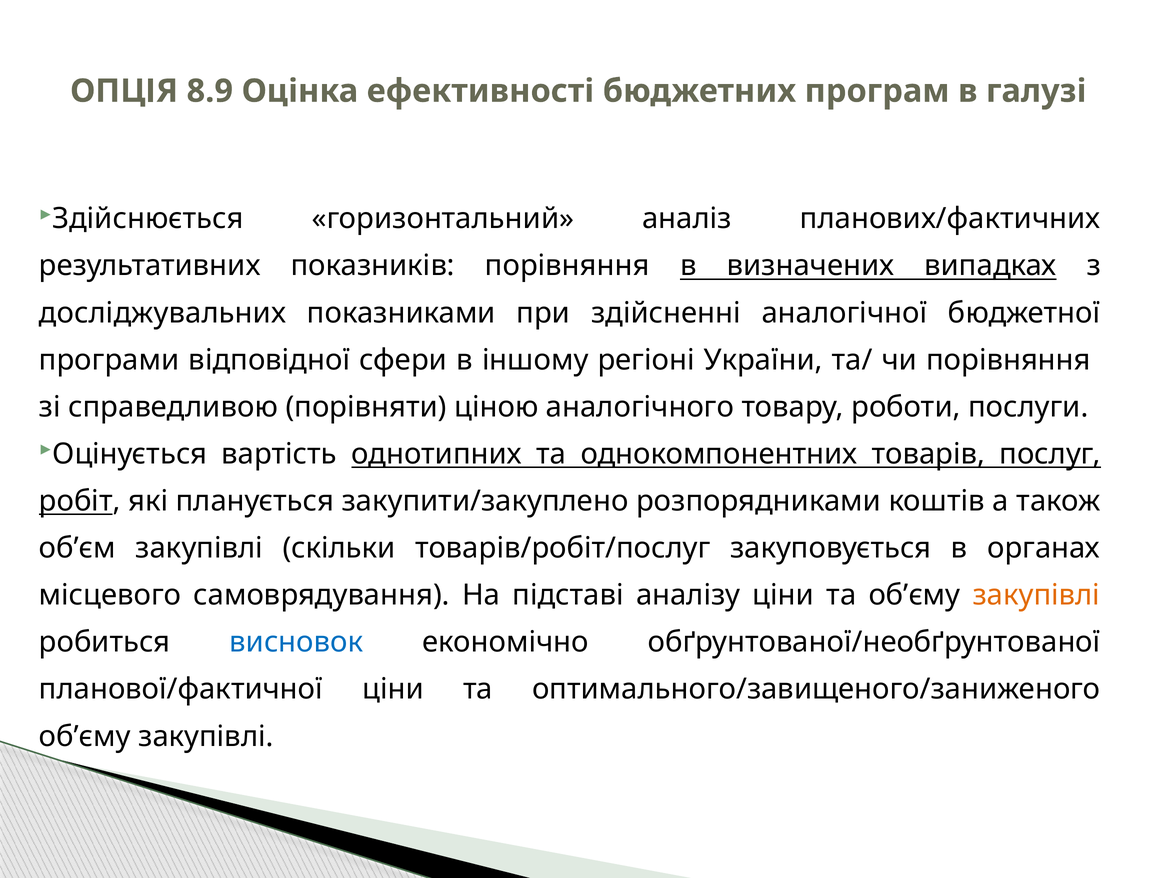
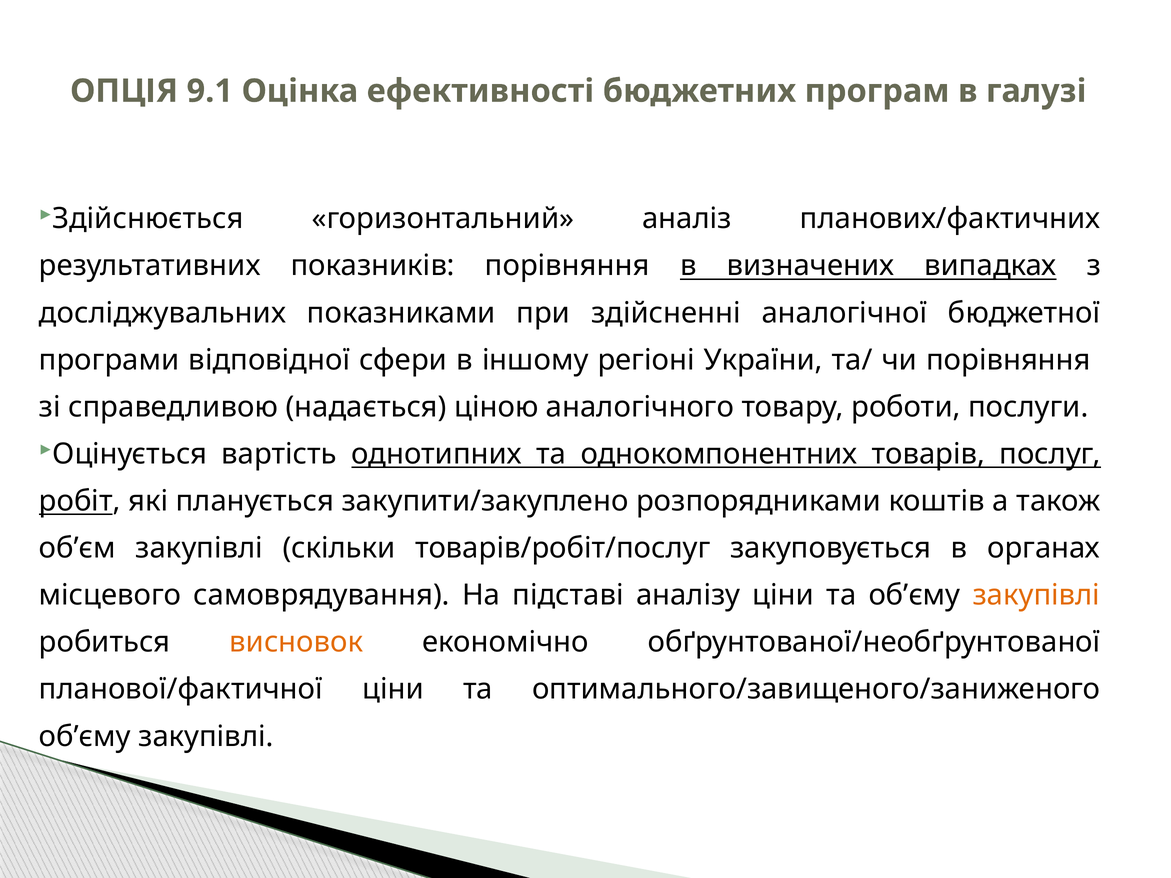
8.9: 8.9 -> 9.1
порівняти: порівняти -> надається
висновок colour: blue -> orange
